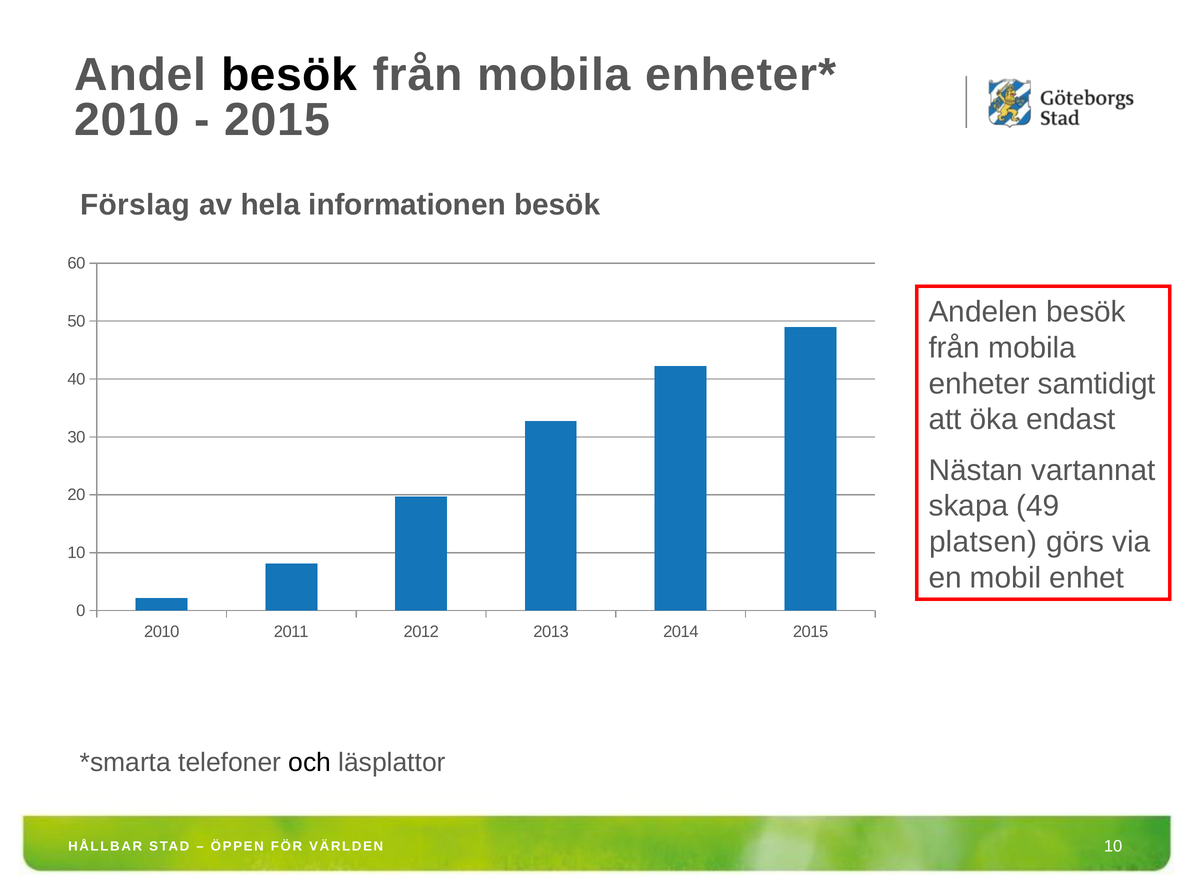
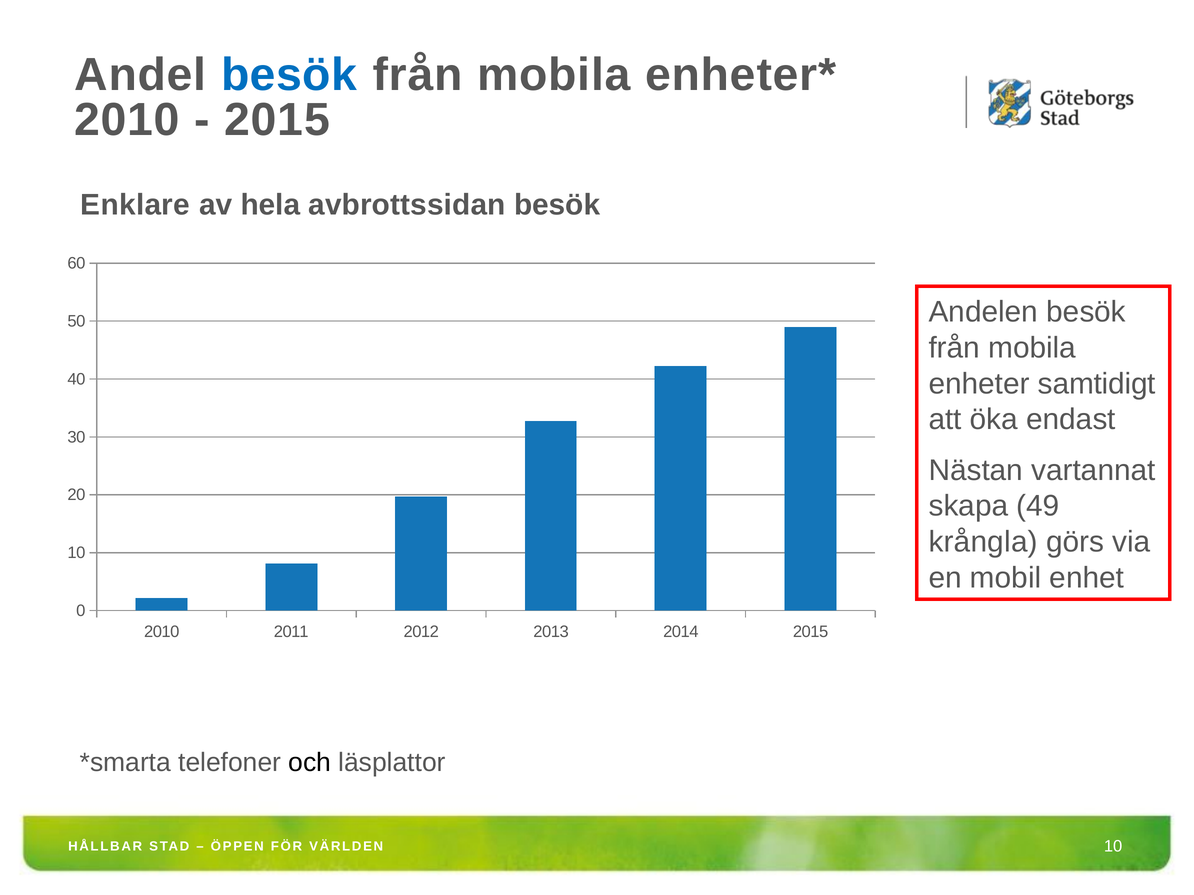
besök at (289, 75) colour: black -> blue
Förslag: Förslag -> Enklare
informationen: informationen -> avbrottssidan
platsen: platsen -> krångla
